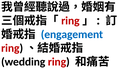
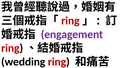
engagement colour: blue -> purple
